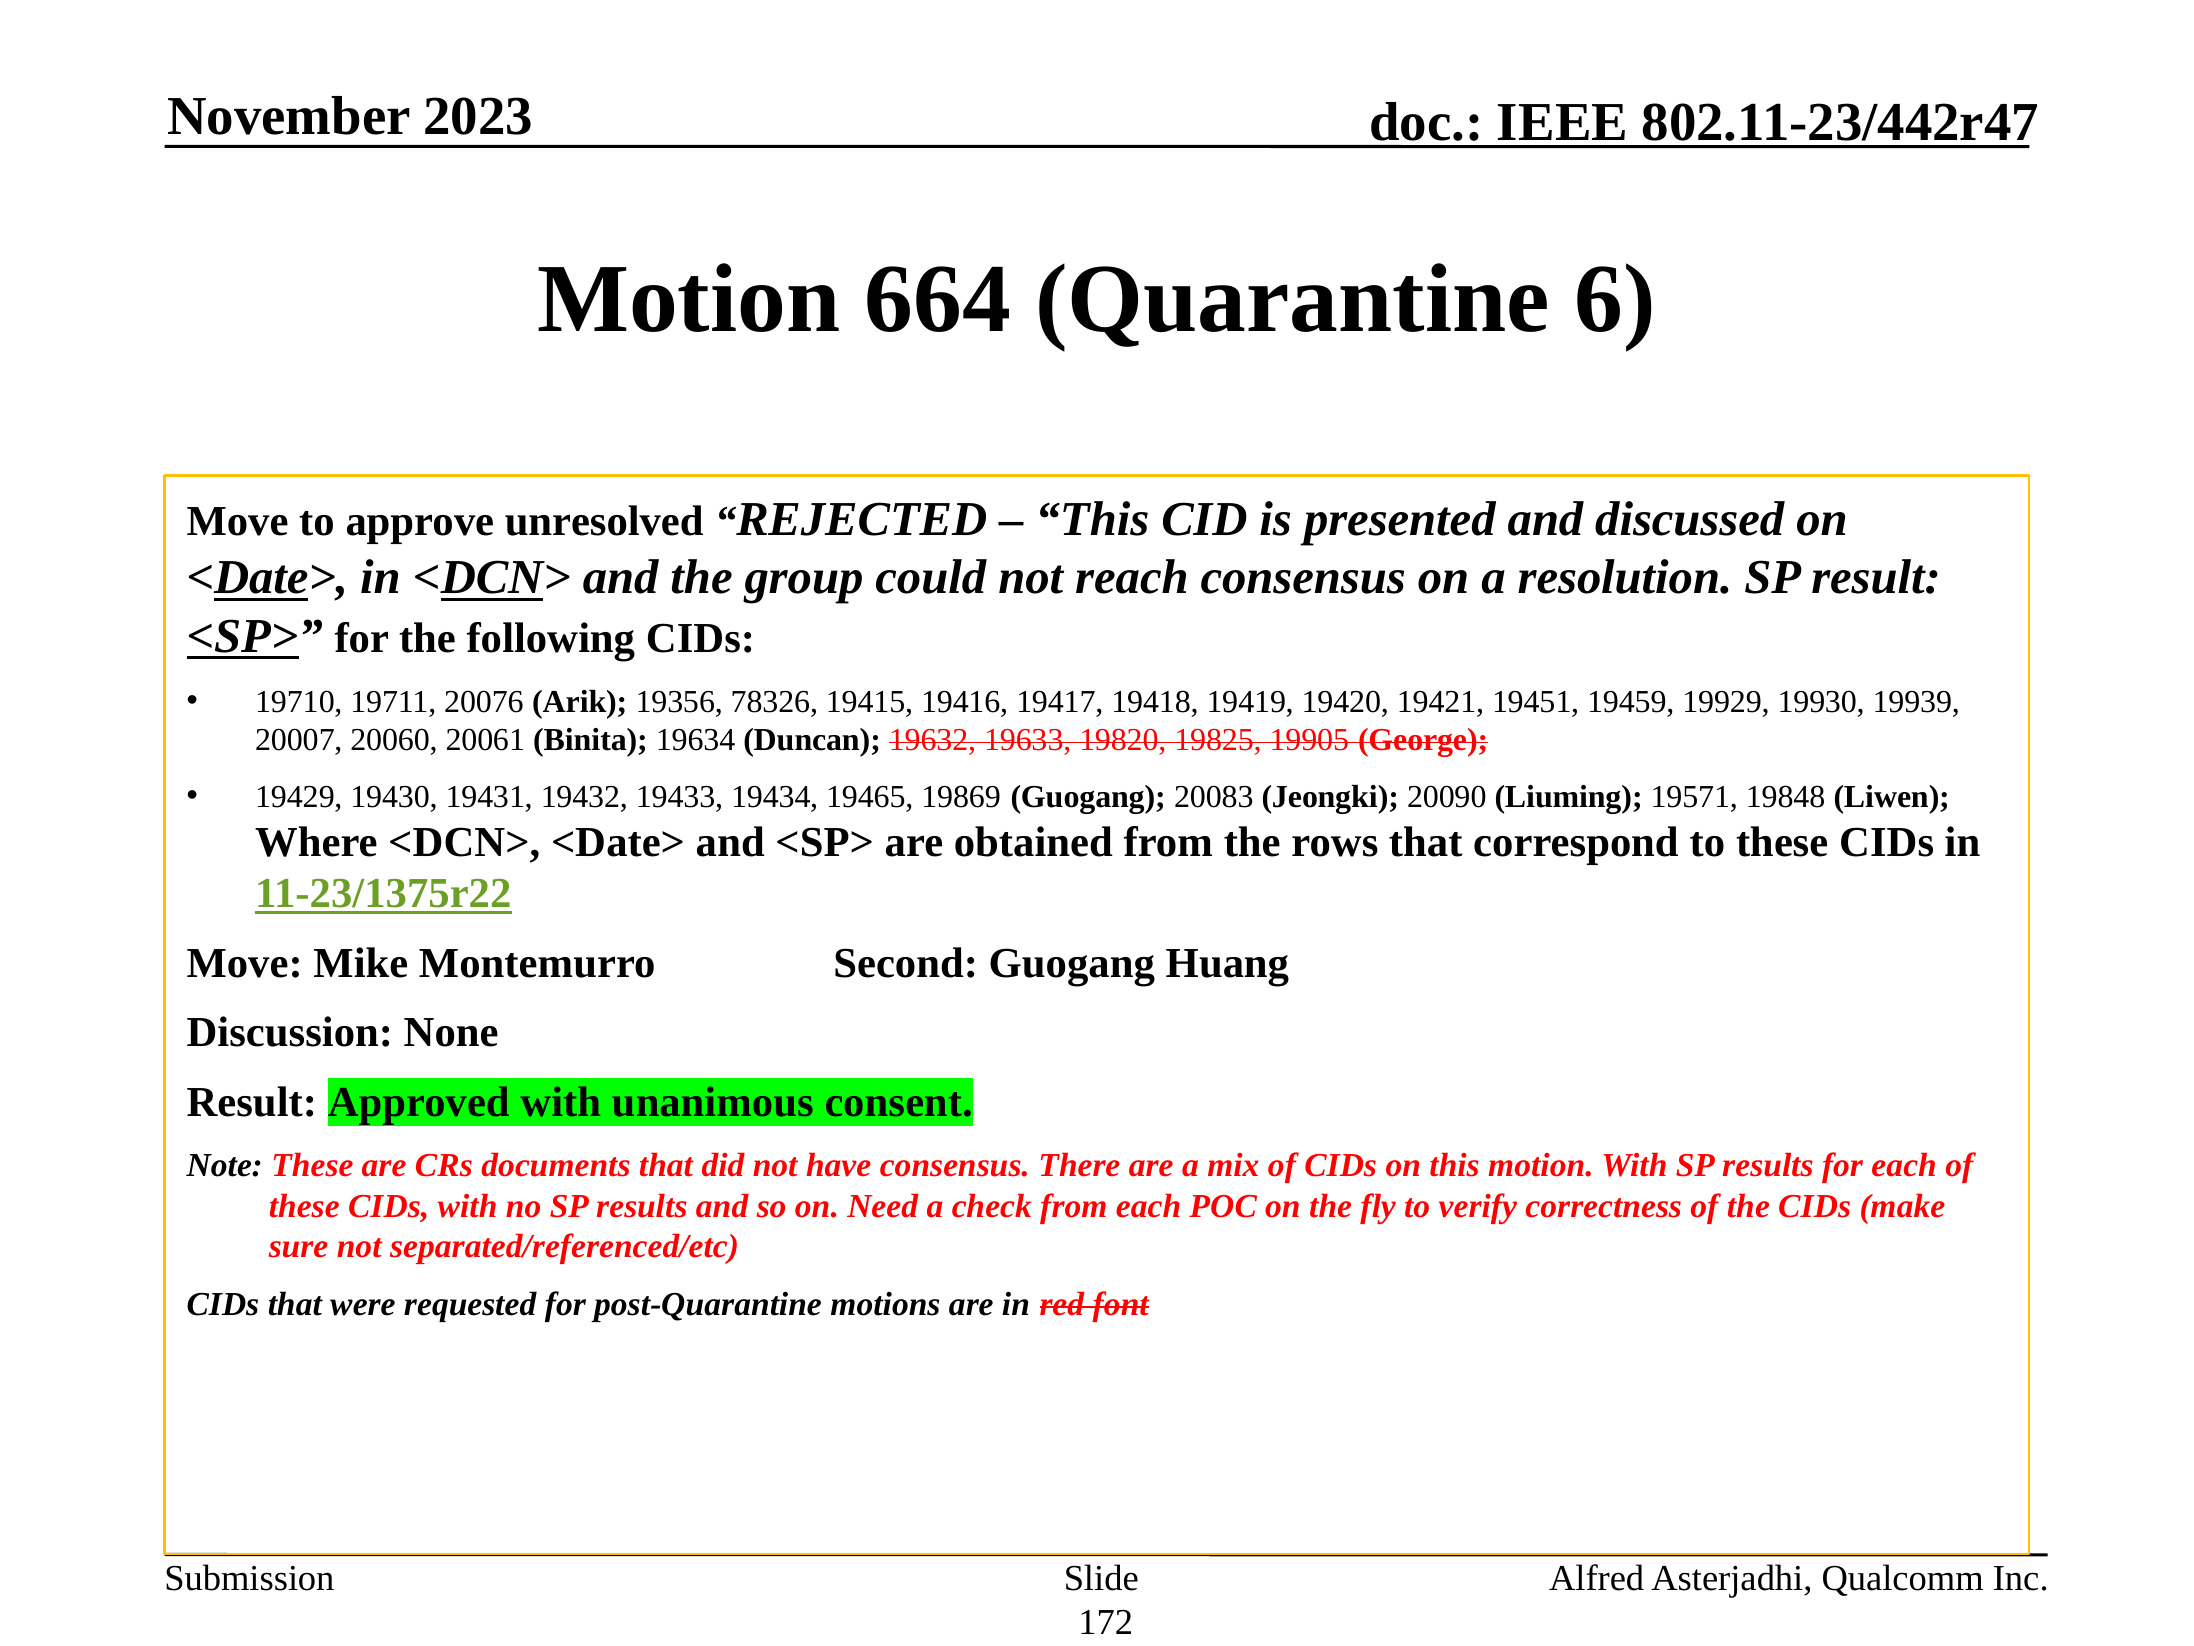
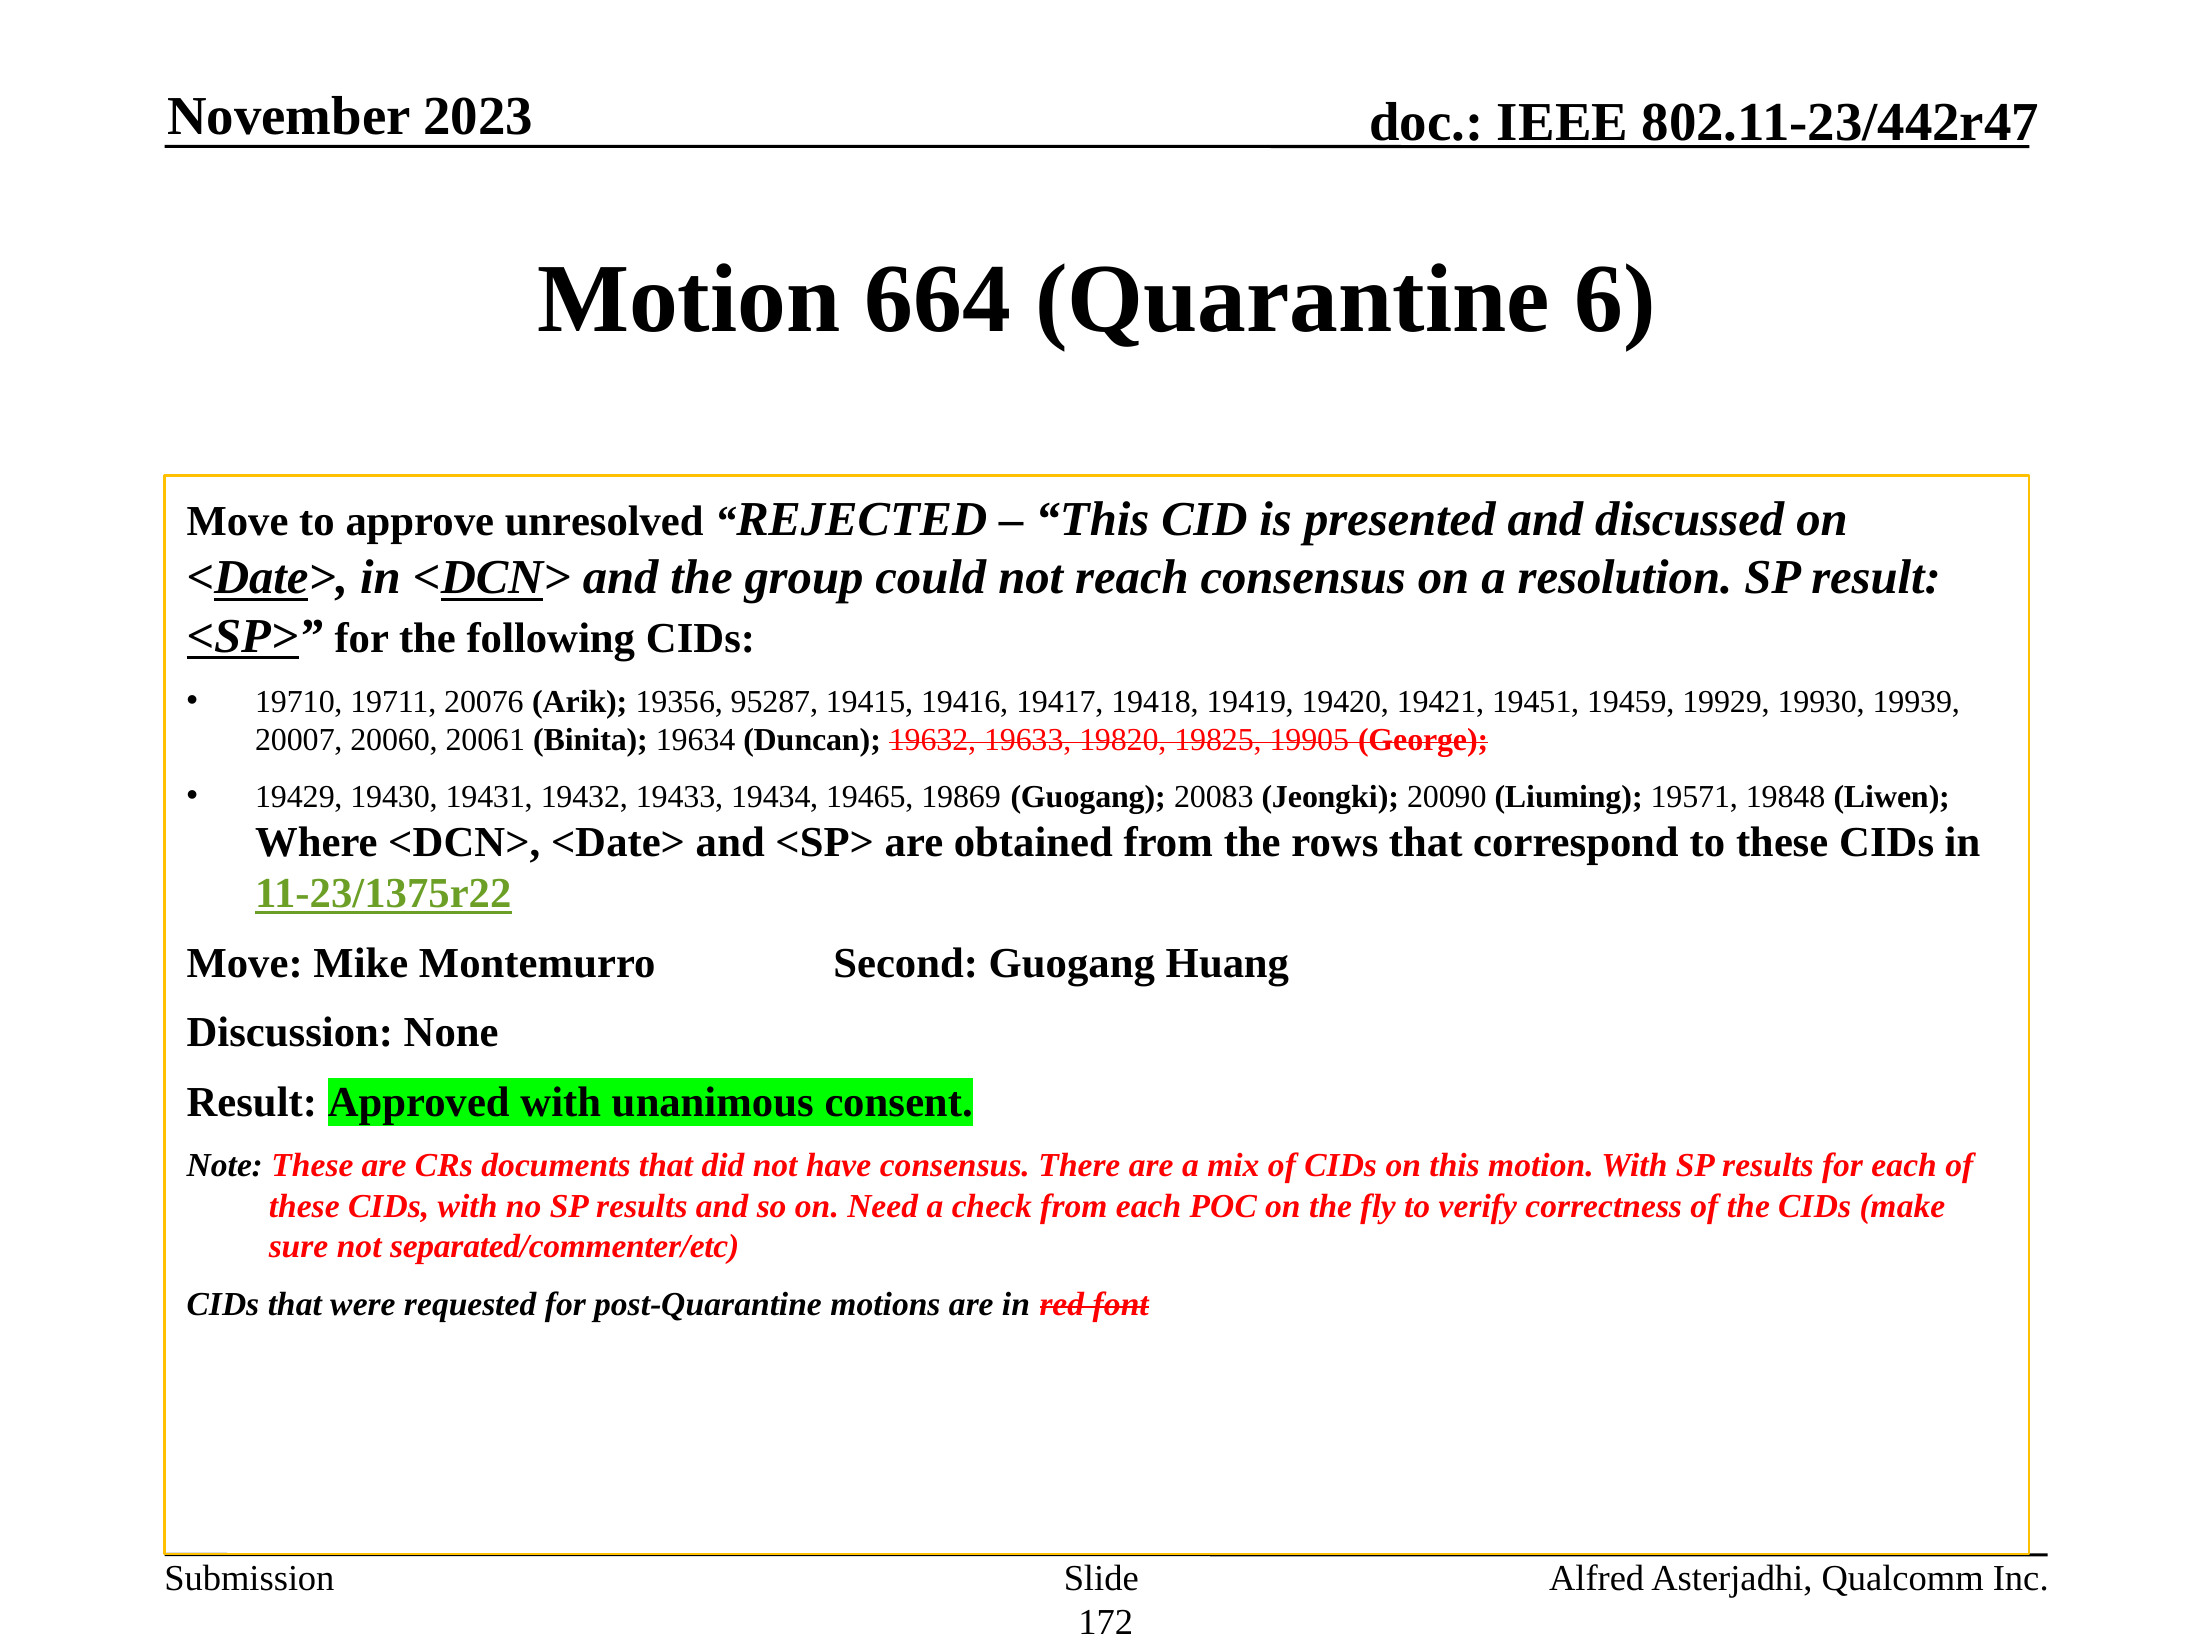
78326: 78326 -> 95287
separated/referenced/etc: separated/referenced/etc -> separated/commenter/etc
